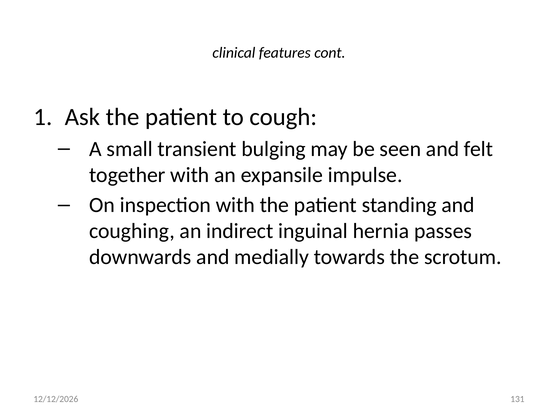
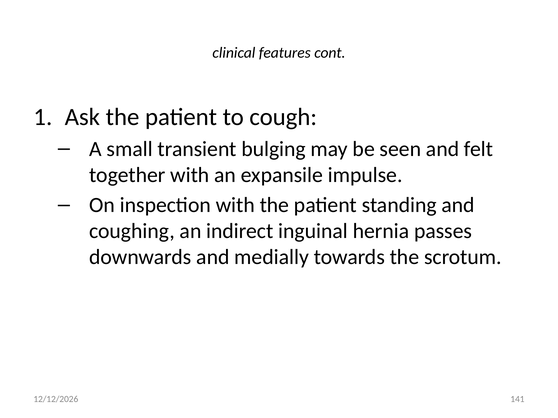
131: 131 -> 141
